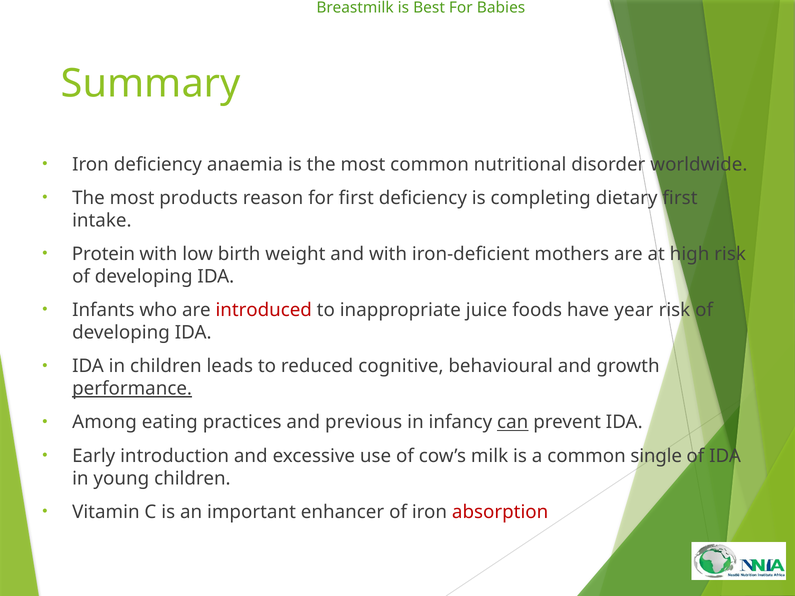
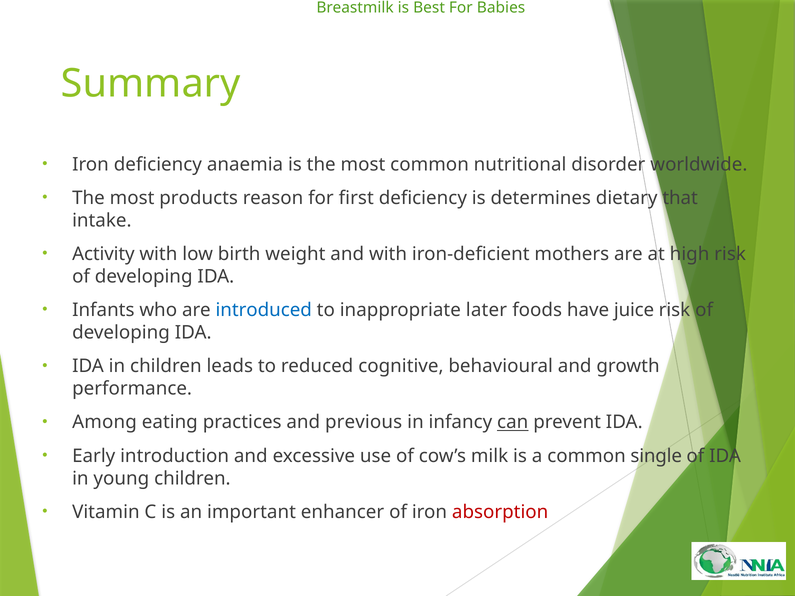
completing: completing -> determines
dietary first: first -> that
Protein: Protein -> Activity
introduced colour: red -> blue
juice: juice -> later
year: year -> juice
performance underline: present -> none
